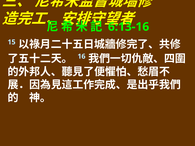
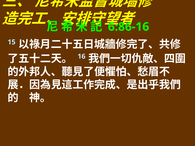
6:13-16: 6:13-16 -> 6:86-16
